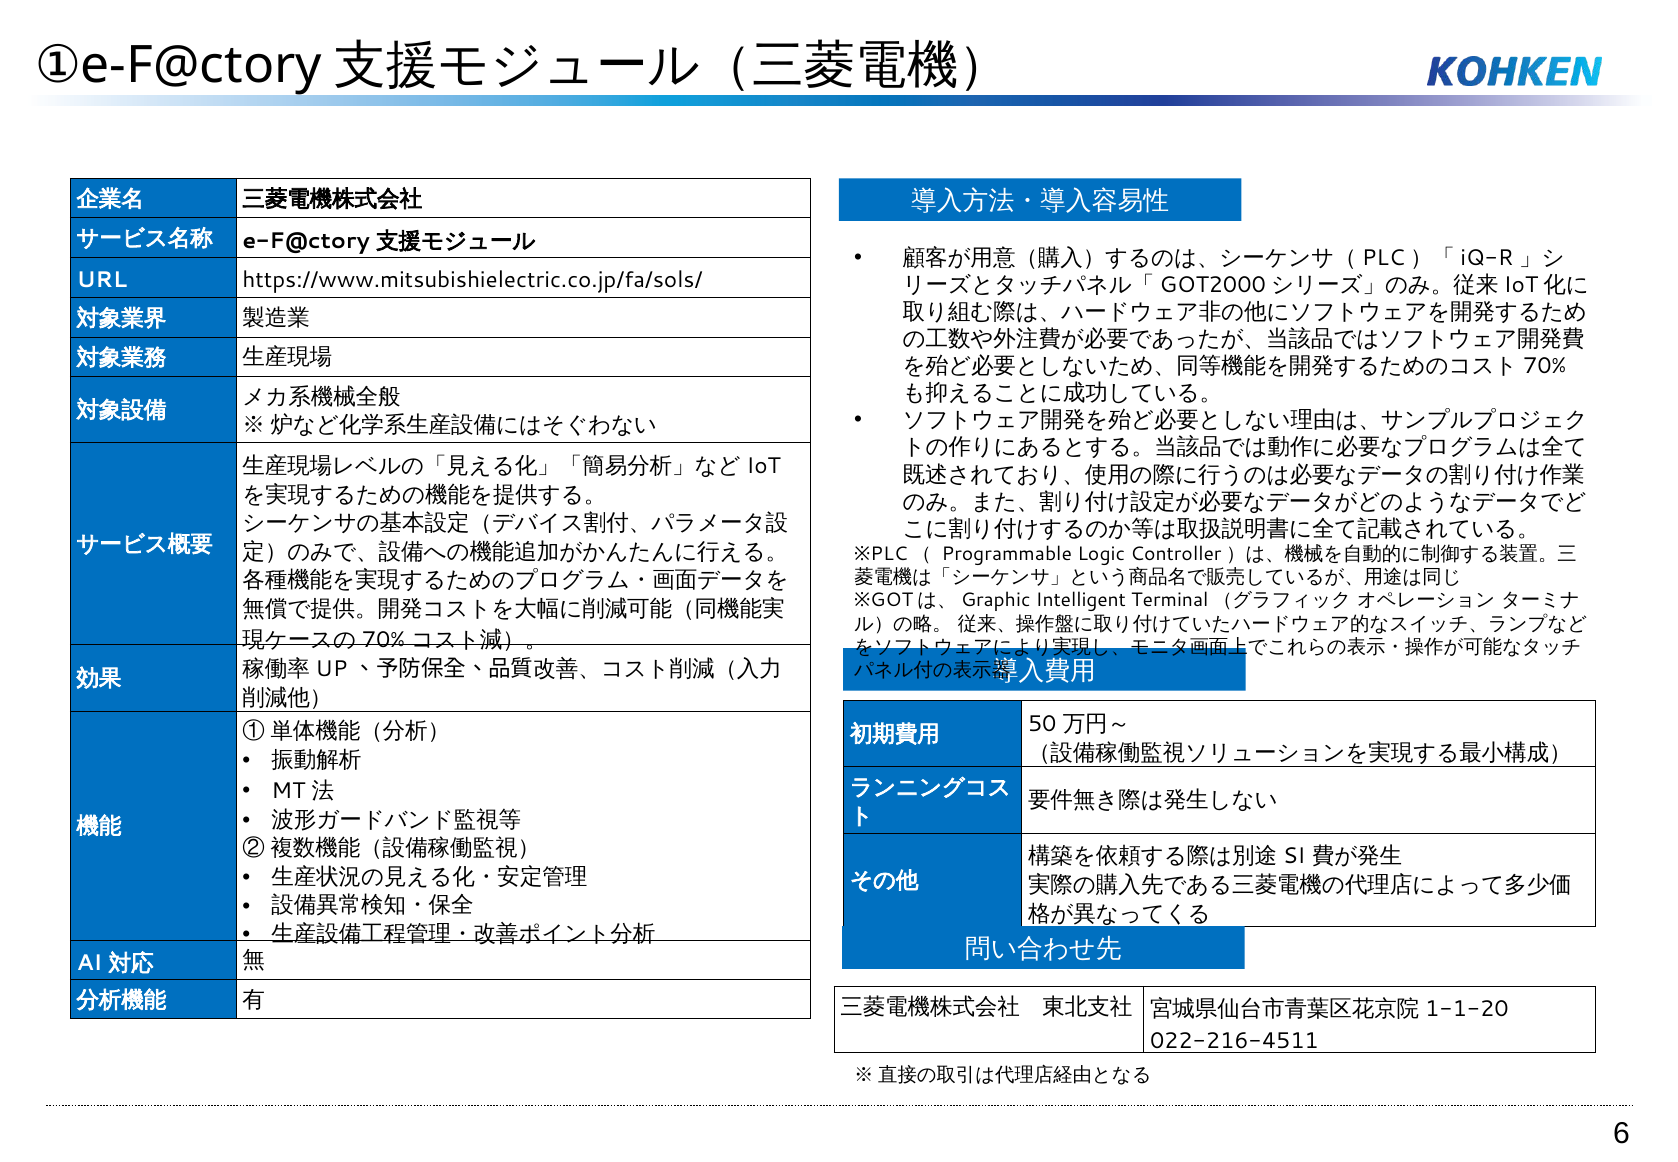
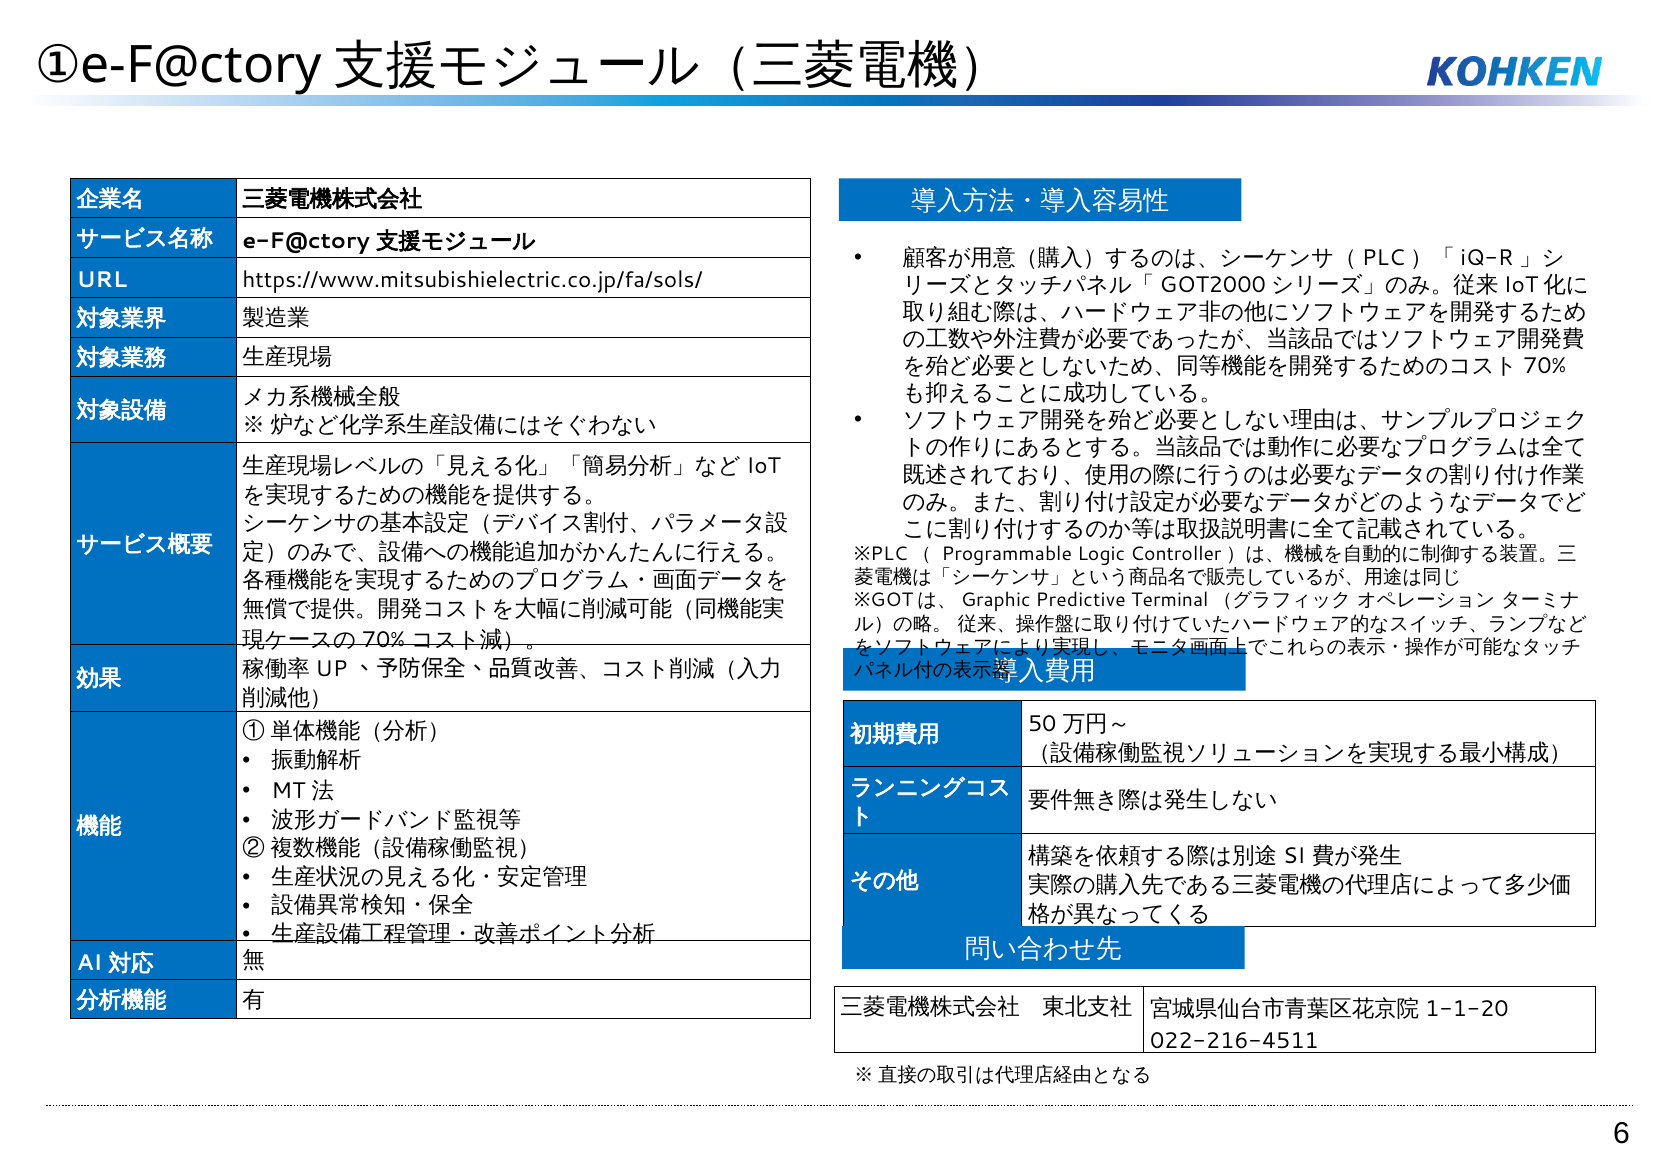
Intelligent: Intelligent -> Predictive
